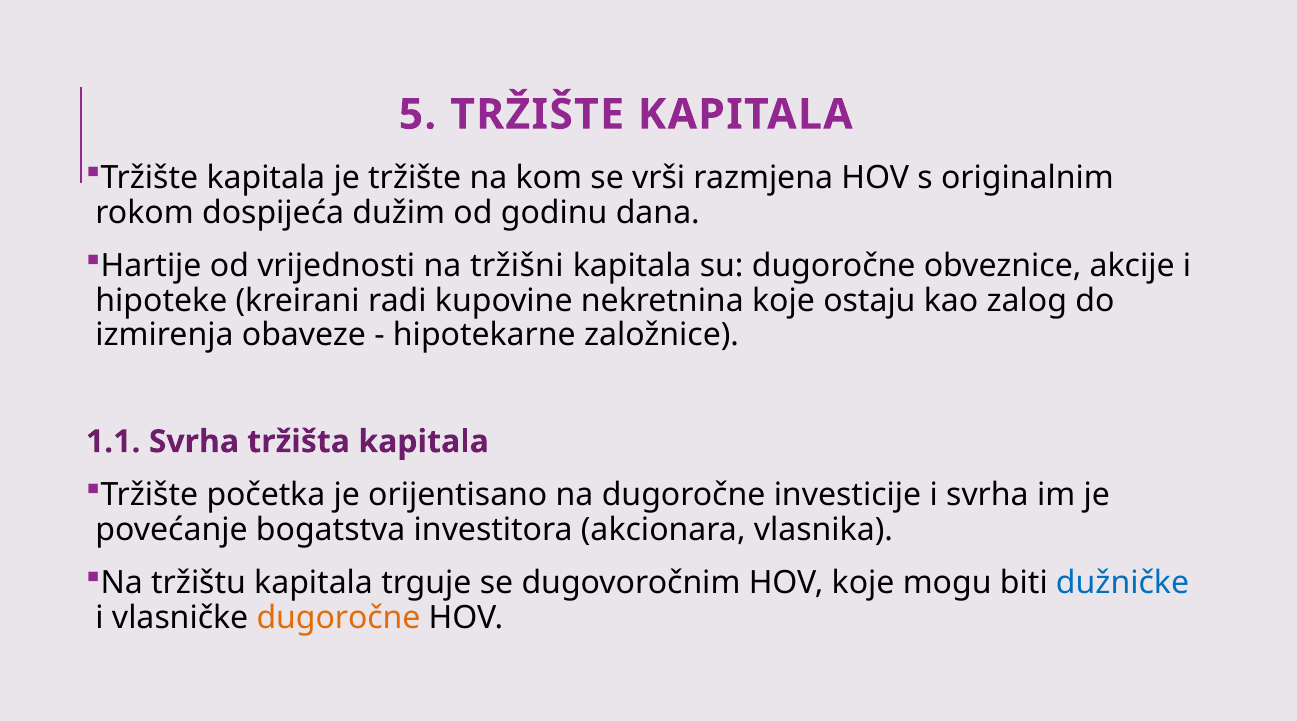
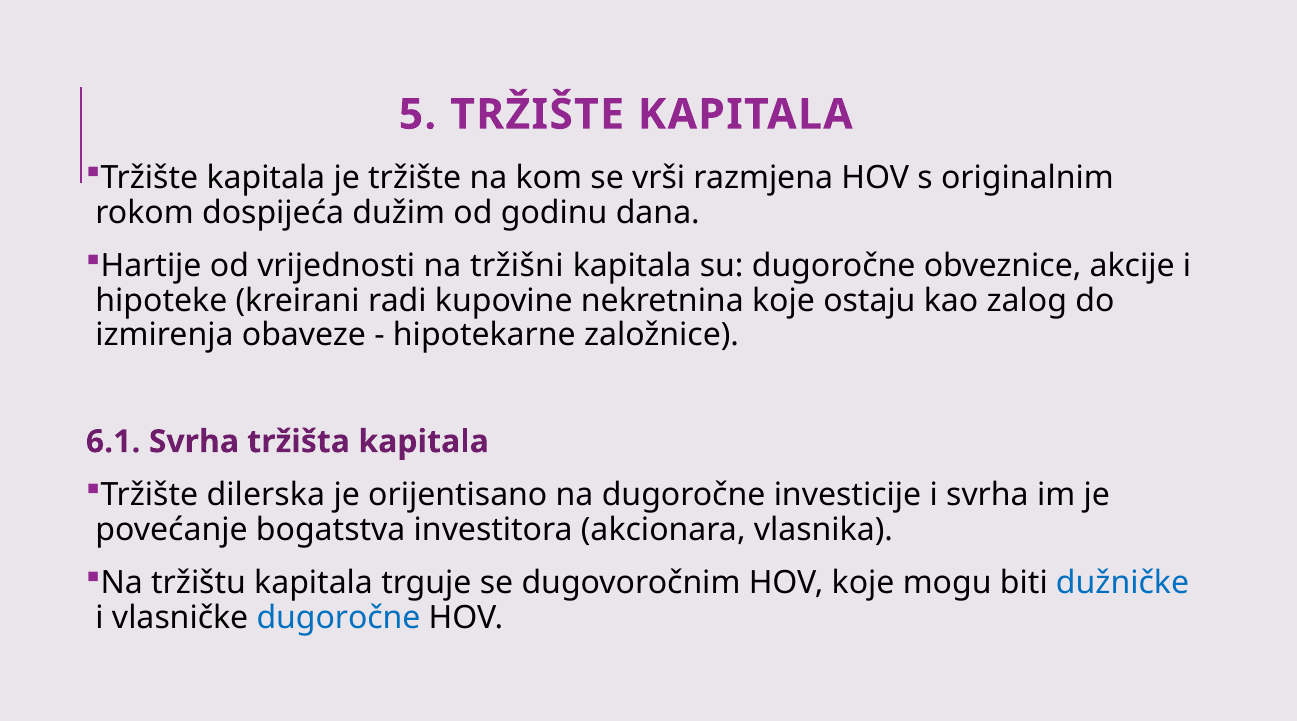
1.1: 1.1 -> 6.1
početka: početka -> dilerska
dugoročne at (339, 617) colour: orange -> blue
